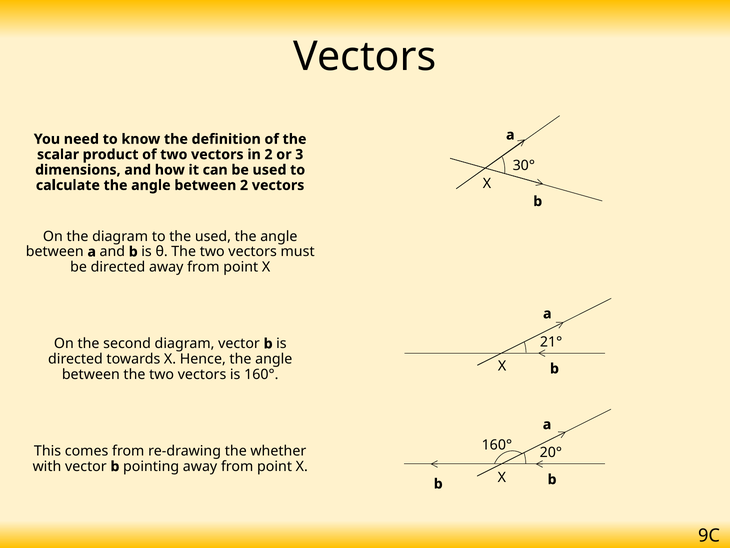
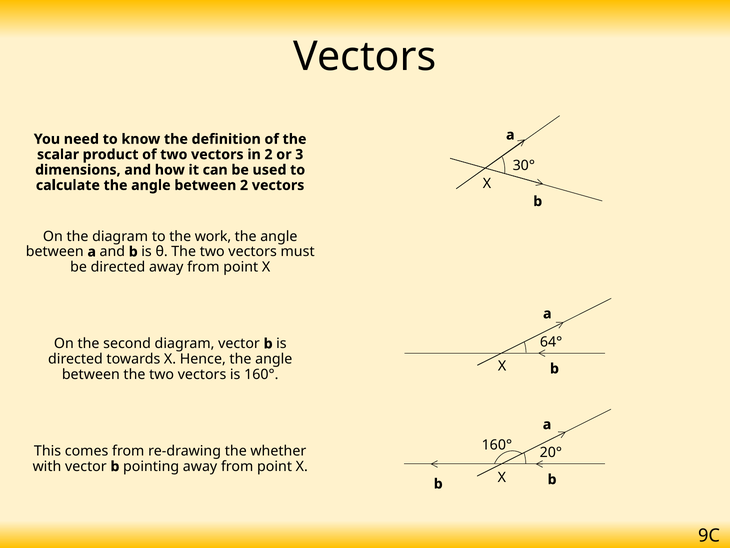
the used: used -> work
21°: 21° -> 64°
